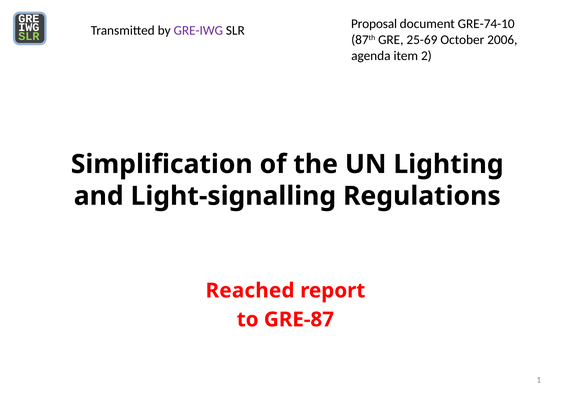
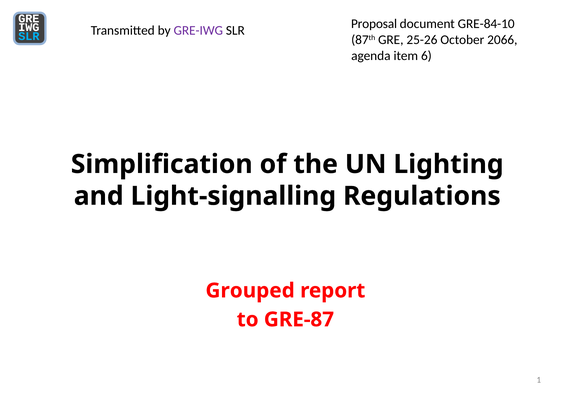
GRE-74-10: GRE-74-10 -> GRE-84-10
SLR at (29, 36) colour: light green -> light blue
25-69: 25-69 -> 25-26
2006: 2006 -> 2066
2: 2 -> 6
Reached: Reached -> Grouped
